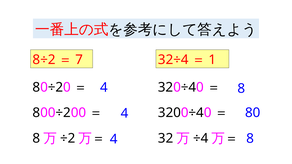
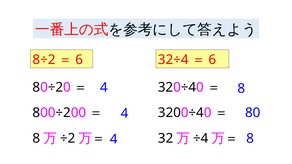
7 at (79, 60): 7 -> 6
1 at (212, 60): 1 -> 6
